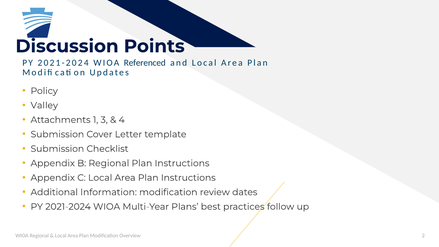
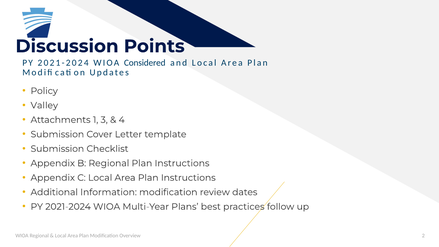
Referenced: Referenced -> Considered
